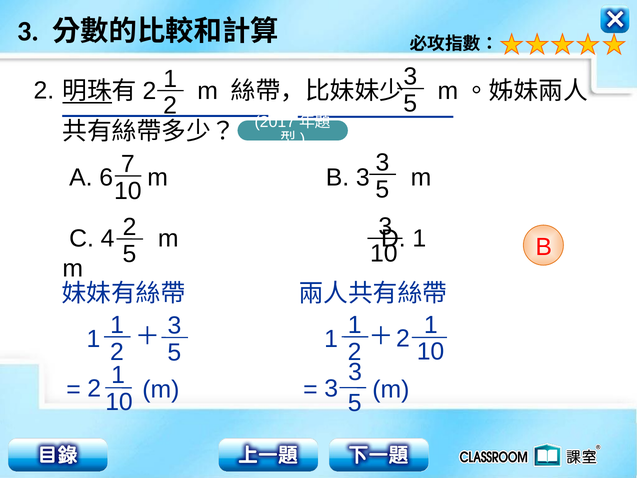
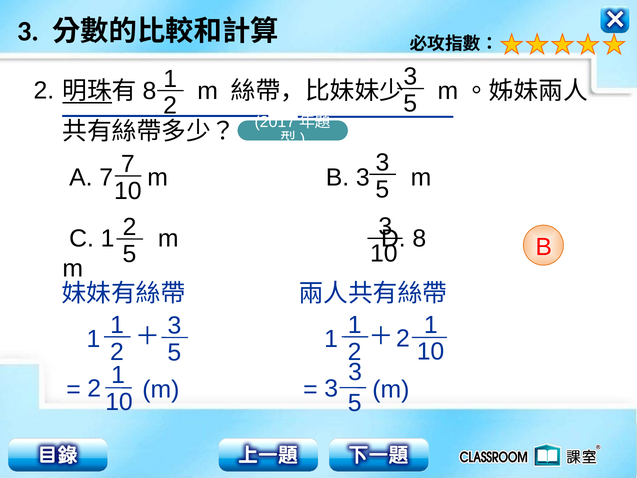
2 at (149, 91): 2 -> 8
A 6: 6 -> 7
C 4: 4 -> 1
1 at (419, 239): 1 -> 8
